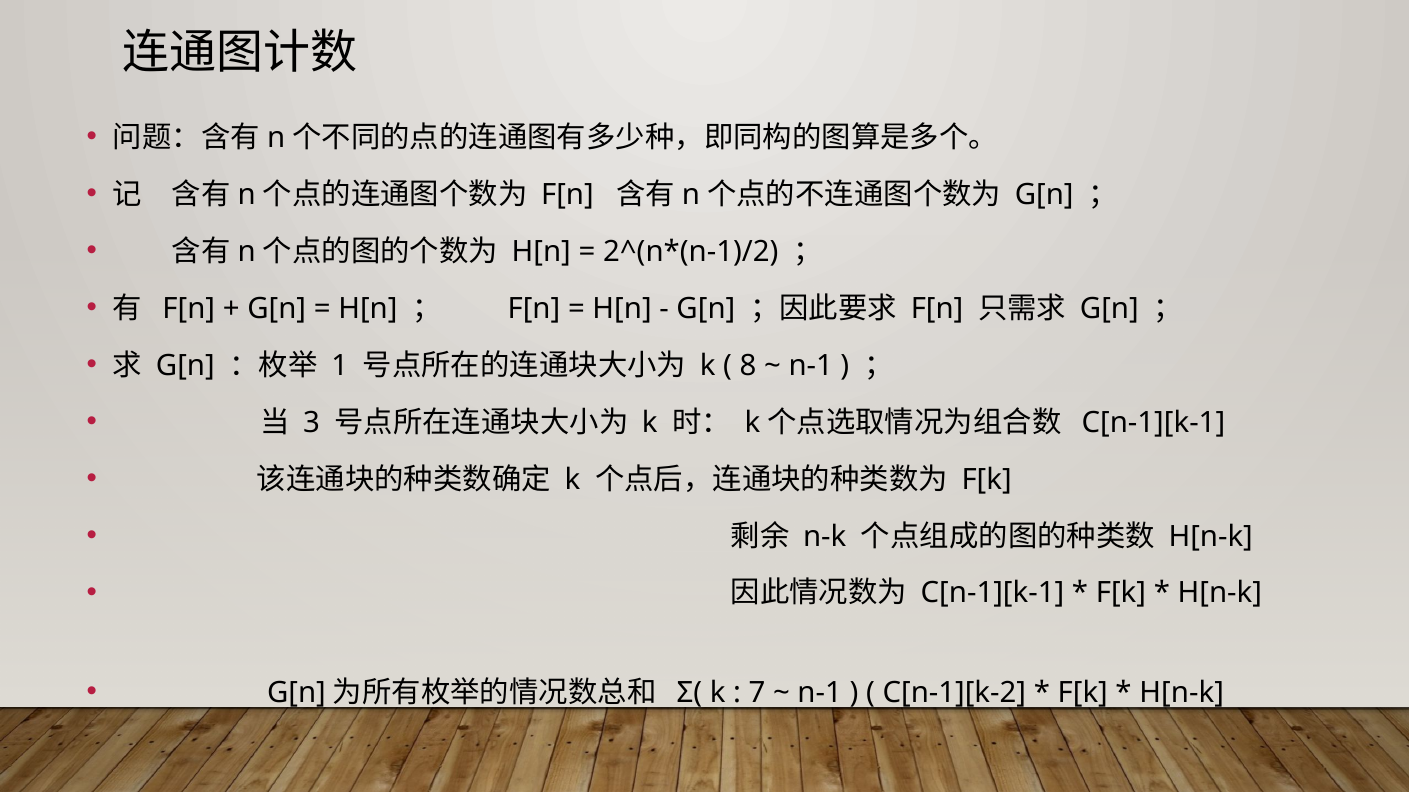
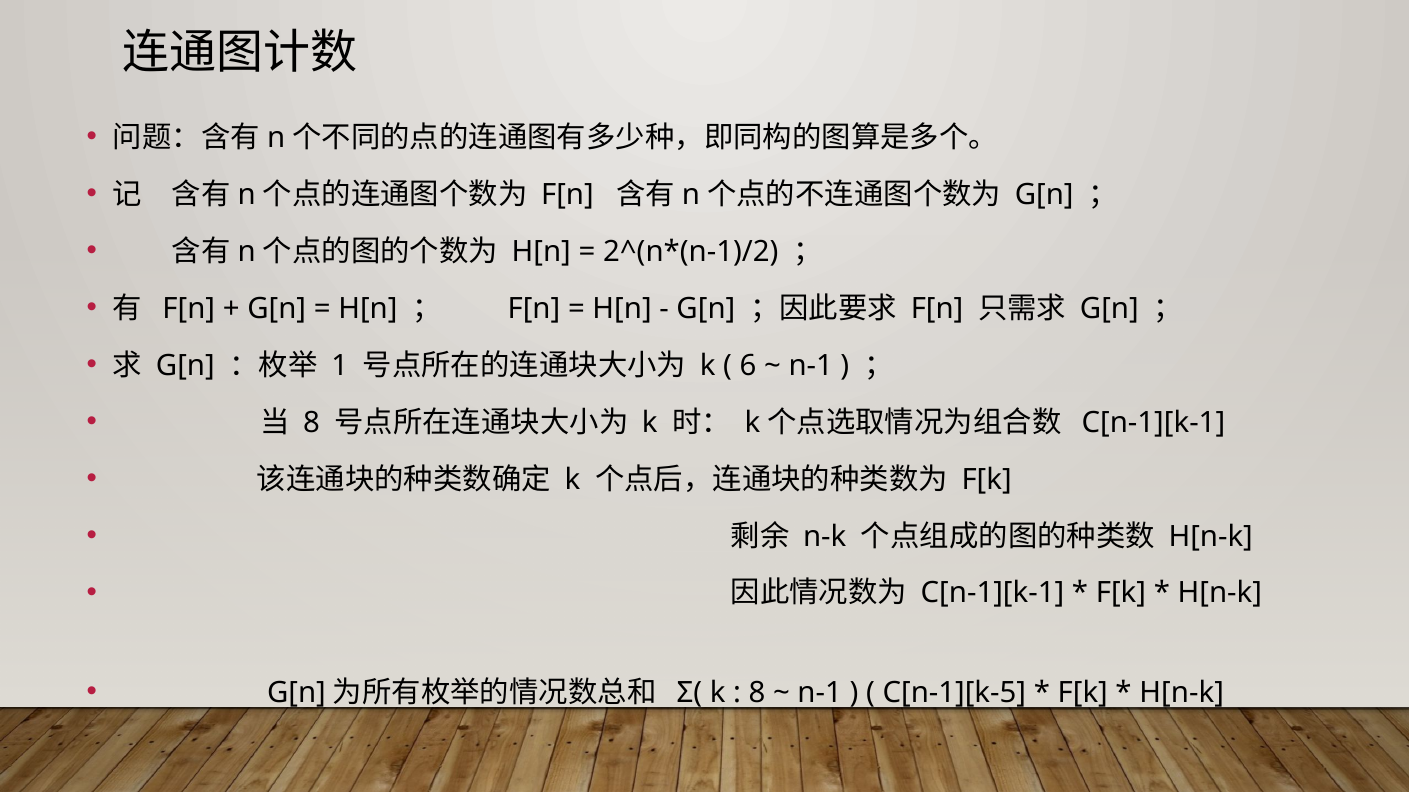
8: 8 -> 6
3 at (311, 423): 3 -> 8
7 at (757, 693): 7 -> 8
C[n-1][k-2: C[n-1][k-2 -> C[n-1][k-5
